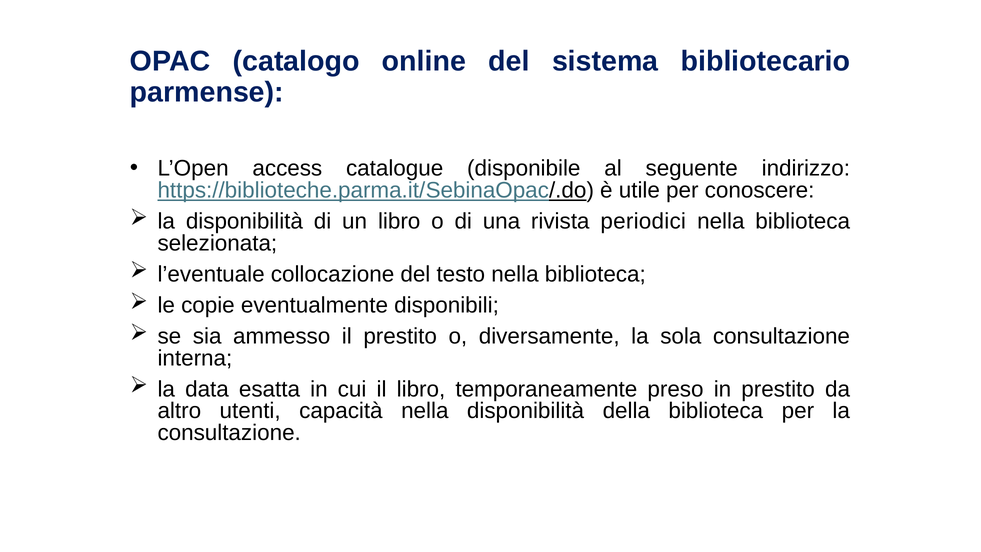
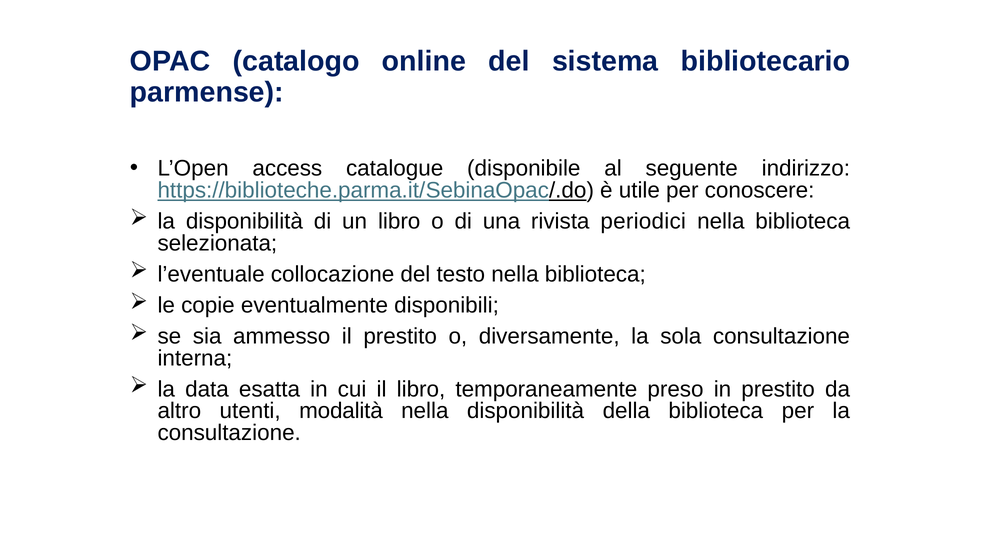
capacità: capacità -> modalità
